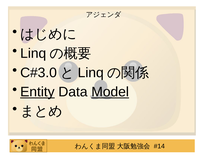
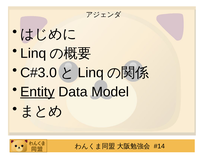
Model underline: present -> none
